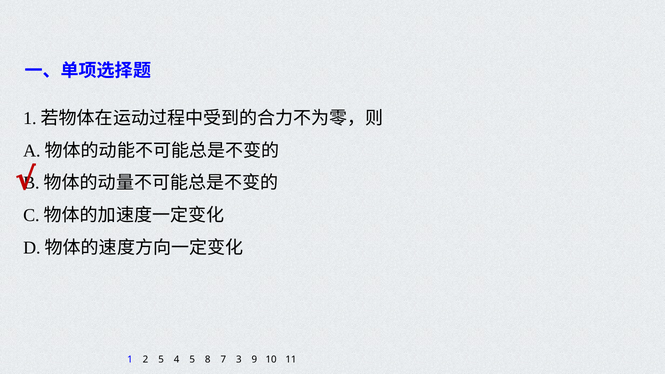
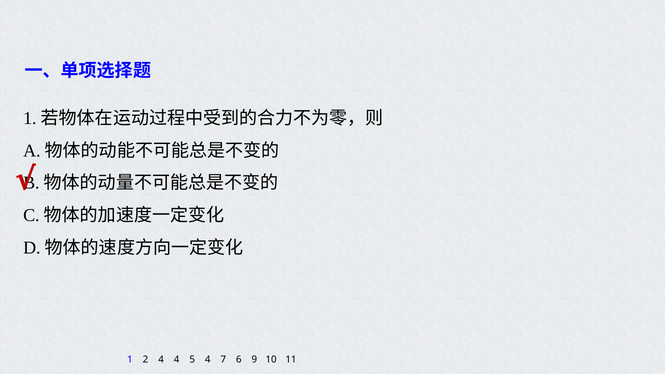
2 5: 5 -> 4
5 8: 8 -> 4
3: 3 -> 6
